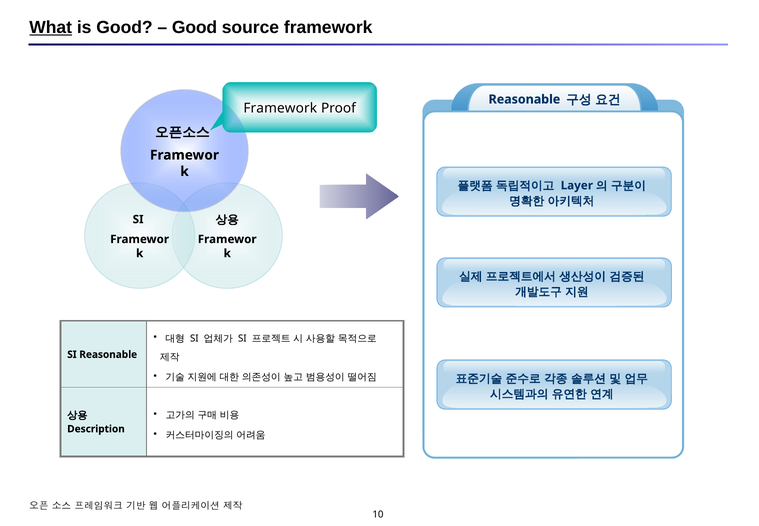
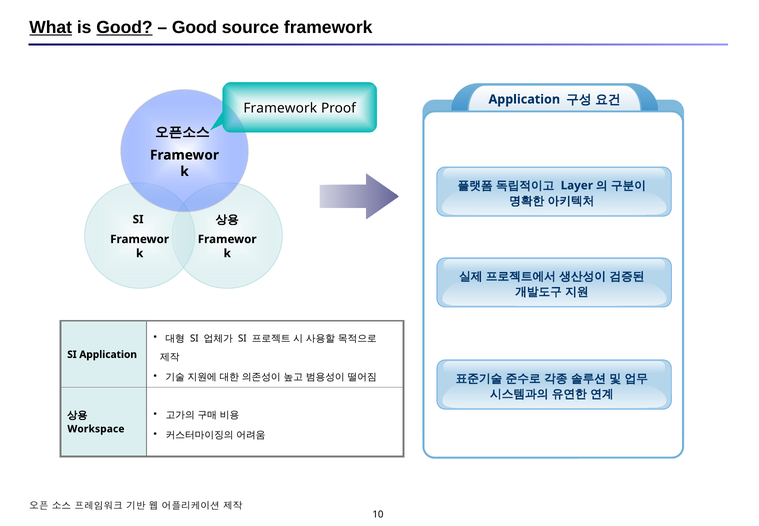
Good at (125, 27) underline: none -> present
Reasonable at (524, 99): Reasonable -> Application
SI Reasonable: Reasonable -> Application
Description: Description -> Workspace
